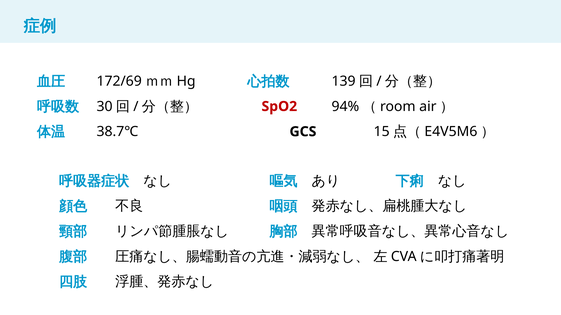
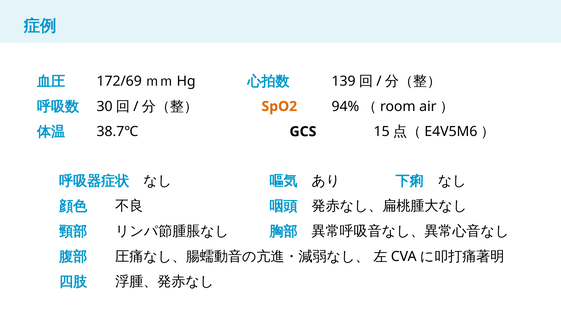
SpO2 colour: red -> orange
